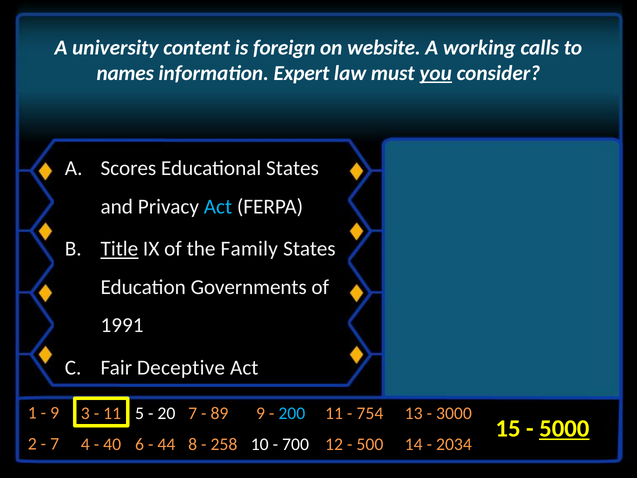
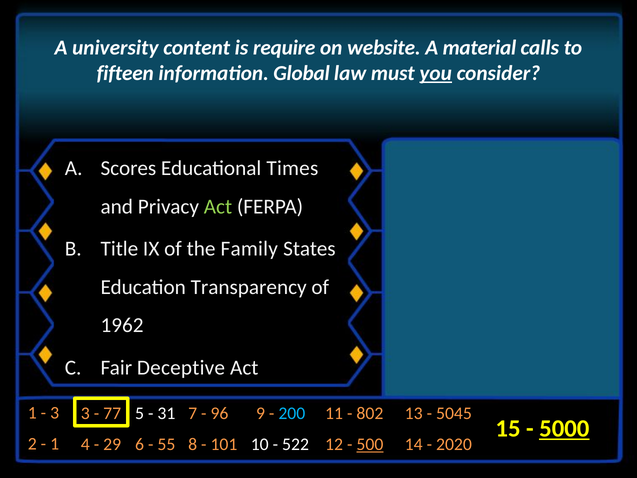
foreign: foreign -> require
working: working -> material
names: names -> fifteen
Expert: Expert -> Global
Educational States: States -> Times
Act at (218, 206) colour: light blue -> light green
Title underline: present -> none
Governments: Governments -> Transparency
1991: 1991 -> 1962
9 at (55, 413): 9 -> 3
11 at (112, 413): 11 -> 77
20: 20 -> 31
89: 89 -> 96
754: 754 -> 802
3000: 3000 -> 5045
7 at (55, 444): 7 -> 1
40: 40 -> 29
44: 44 -> 55
258: 258 -> 101
700: 700 -> 522
500 underline: none -> present
2034: 2034 -> 2020
